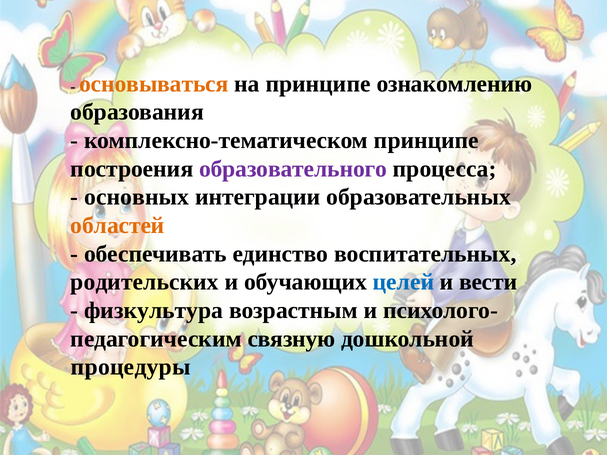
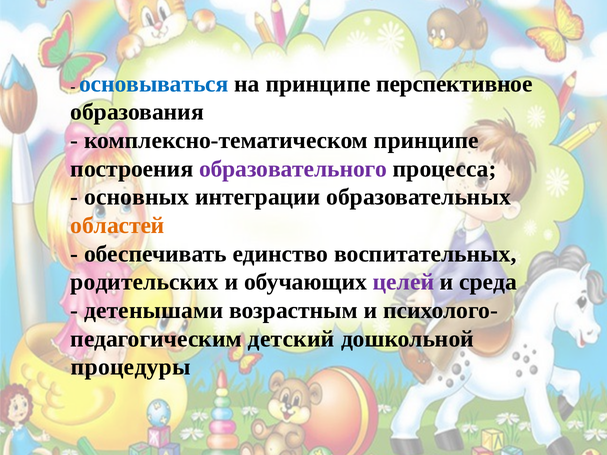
основываться colour: orange -> blue
ознакомлению: ознакомлению -> перспективное
целей colour: blue -> purple
вести: вести -> среда
физкультура: физкультура -> детенышами
связную: связную -> детский
